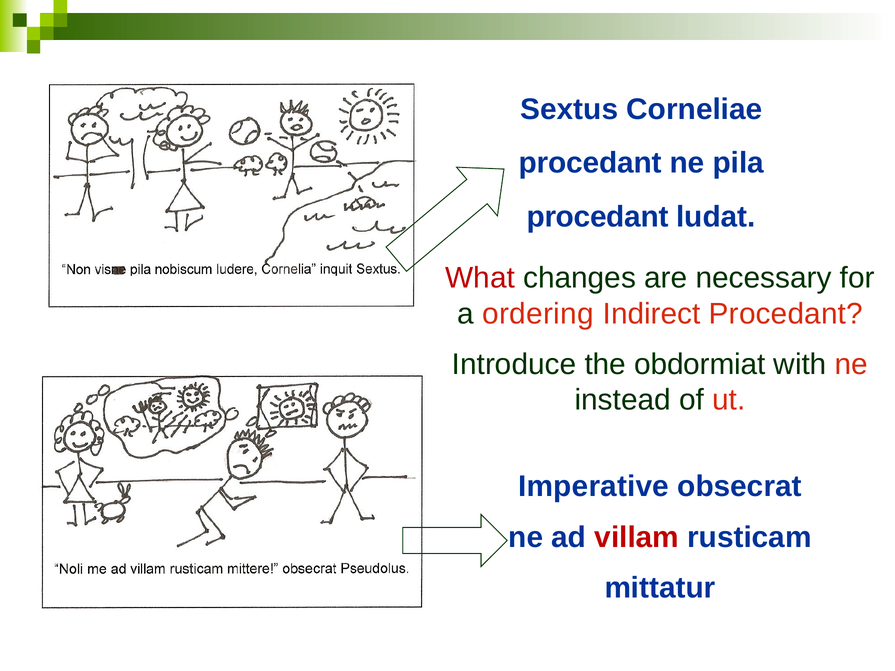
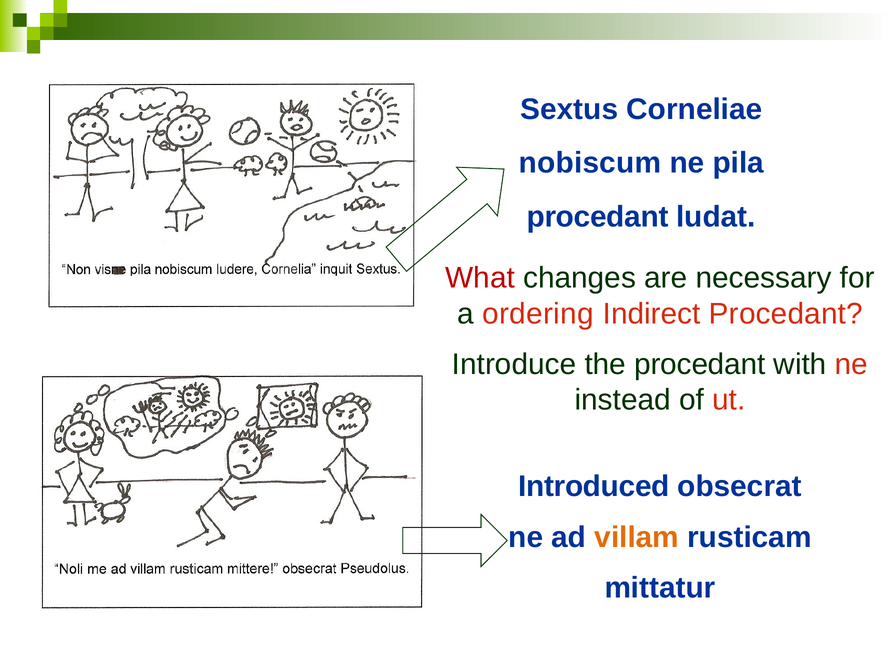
procedant at (590, 163): procedant -> nobiscum
the obdormiat: obdormiat -> procedant
Imperative: Imperative -> Introduced
villam colour: red -> orange
